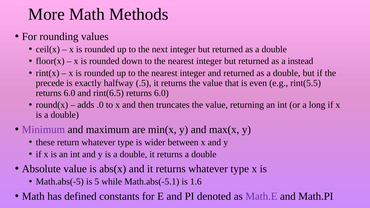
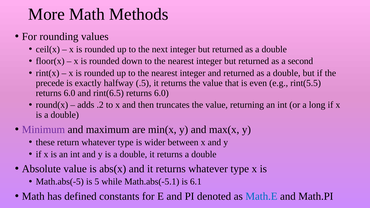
instead: instead -> second
.0: .0 -> .2
1.6: 1.6 -> 6.1
Math.E colour: purple -> blue
